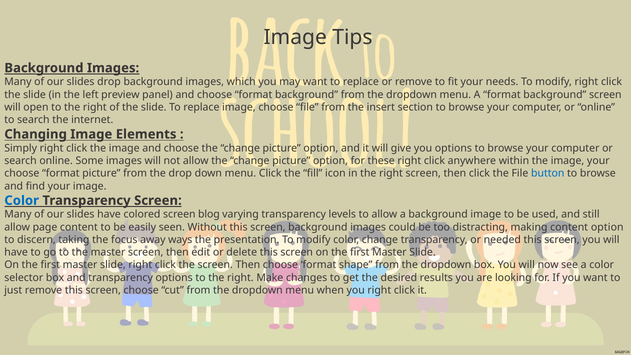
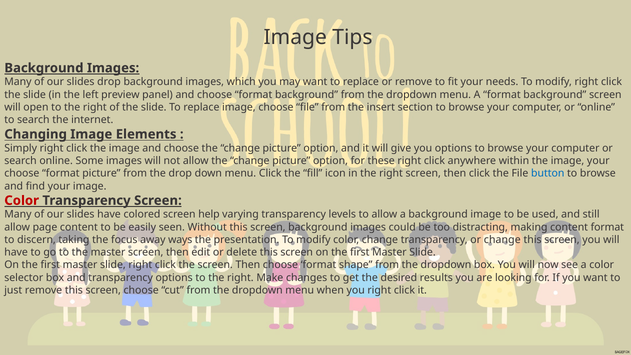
Color at (22, 200) colour: blue -> red
blog: blog -> help
content option: option -> format
or needed: needed -> change
